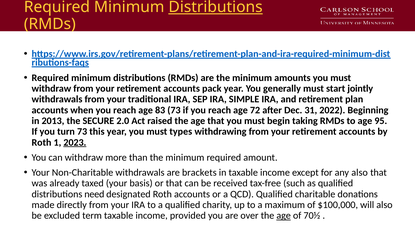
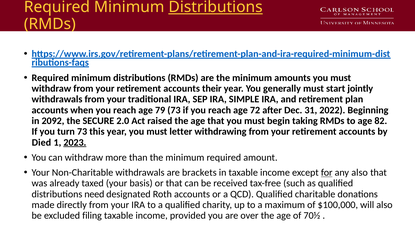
pack: pack -> their
83: 83 -> 79
2013: 2013 -> 2092
95: 95 -> 82
types: types -> letter
Roth at (42, 142): Roth -> Died
for underline: none -> present
term: term -> filing
age at (284, 215) underline: present -> none
